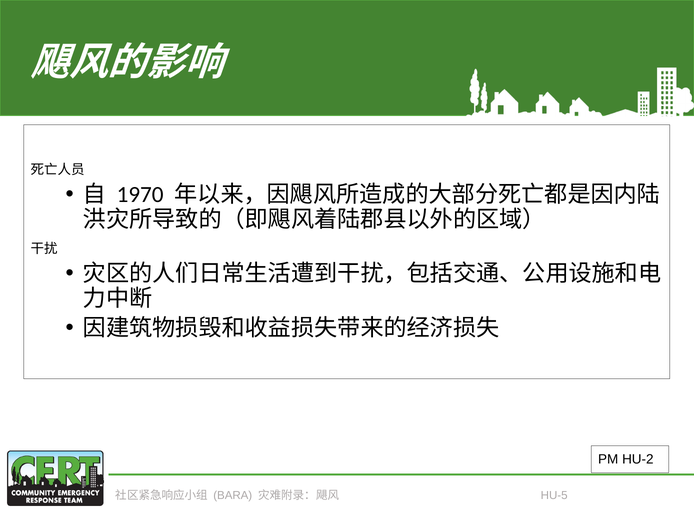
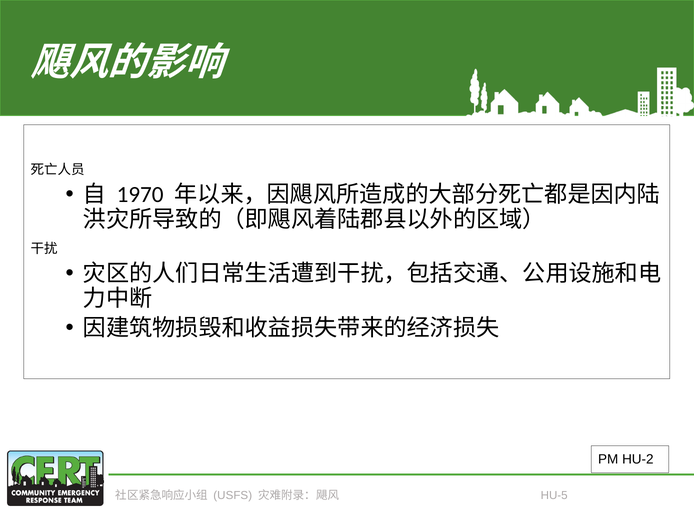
BARA: BARA -> USFS
